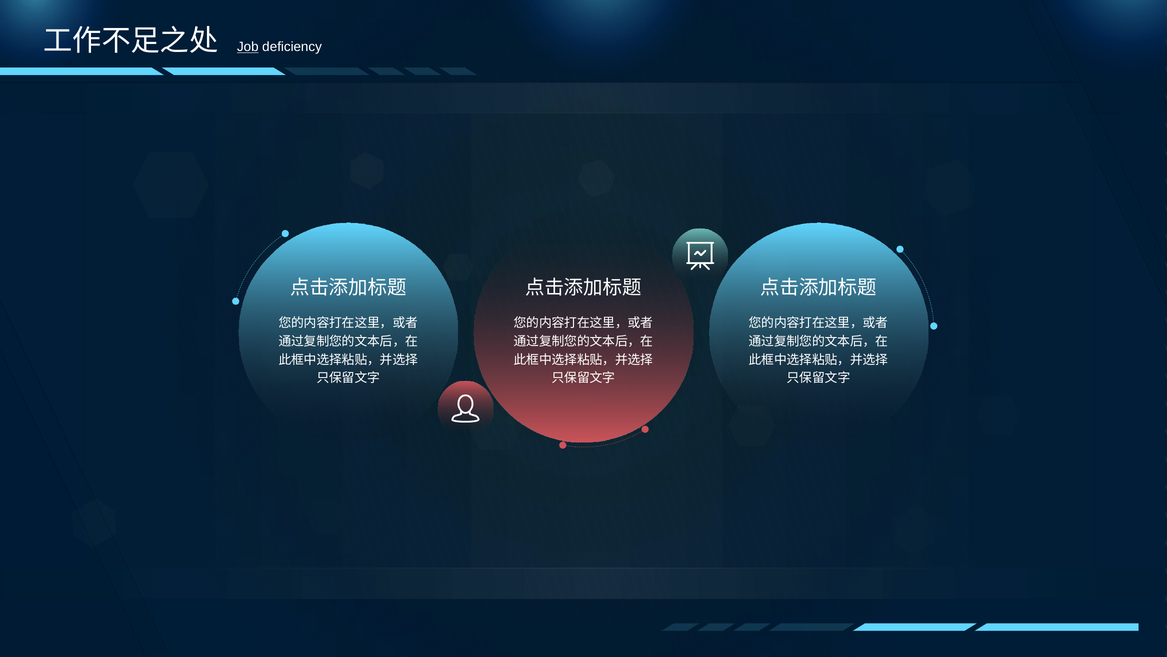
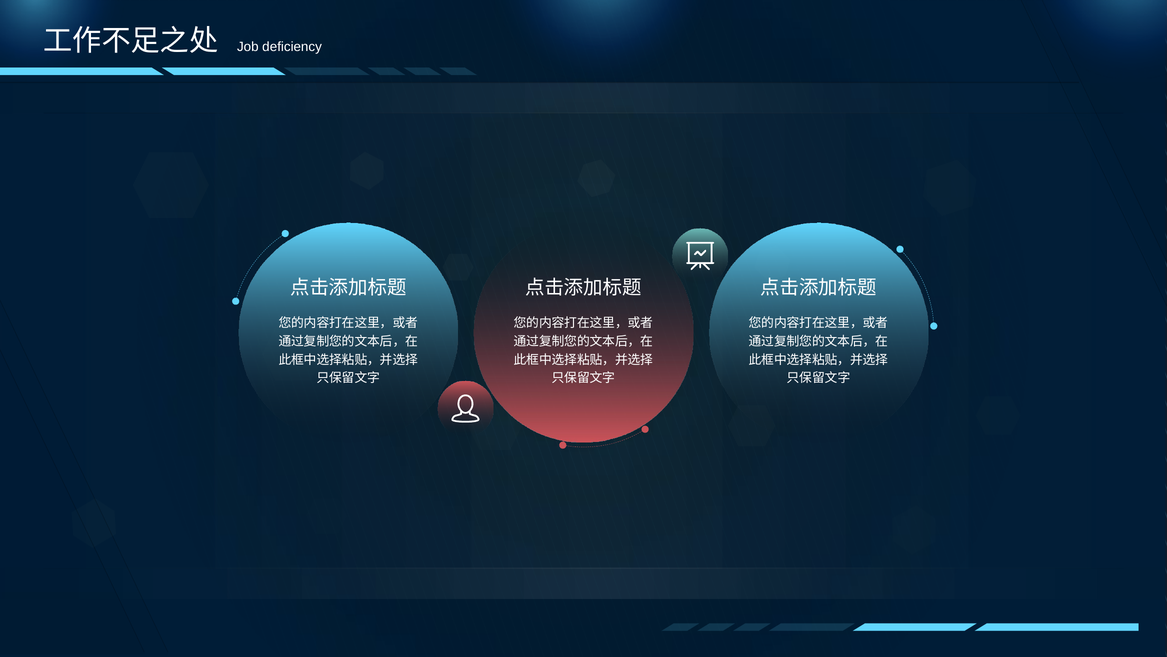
Job underline: present -> none
